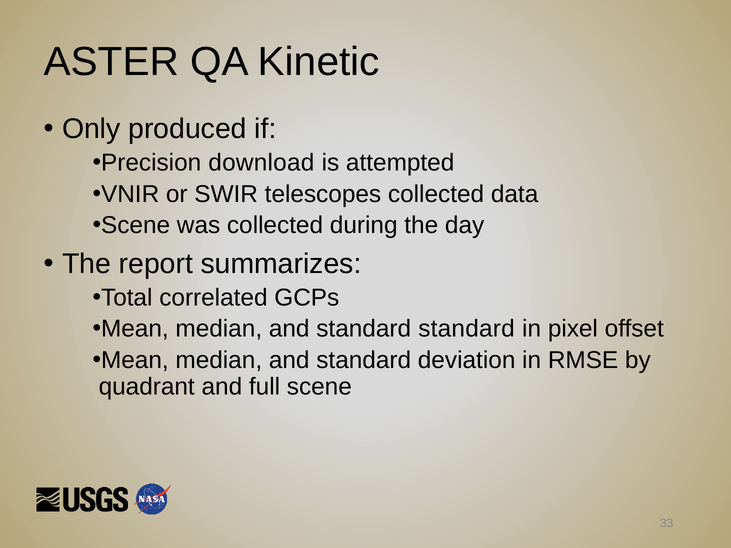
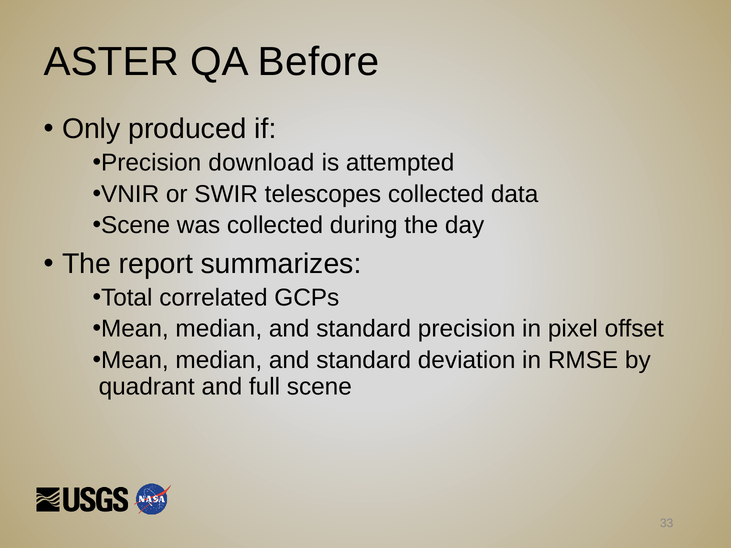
Kinetic: Kinetic -> Before
standard standard: standard -> precision
